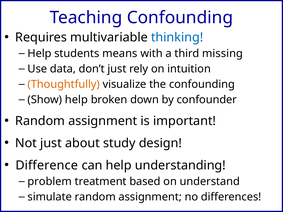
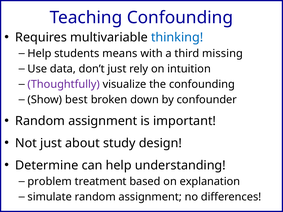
Thoughtfully colour: orange -> purple
Show help: help -> best
Difference: Difference -> Determine
understand: understand -> explanation
